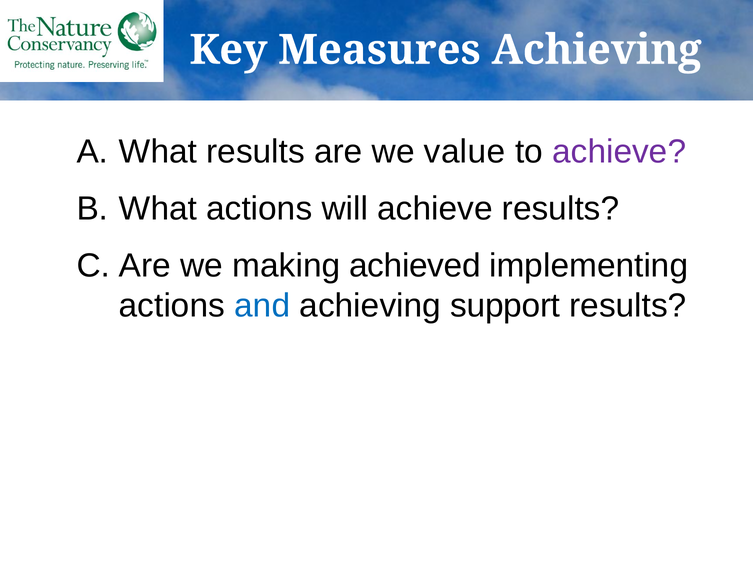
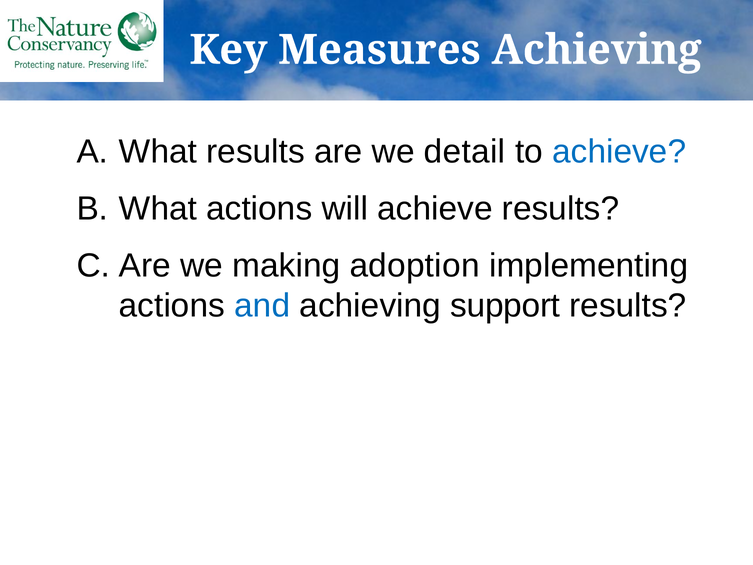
value: value -> detail
achieve at (619, 152) colour: purple -> blue
achieved: achieved -> adoption
